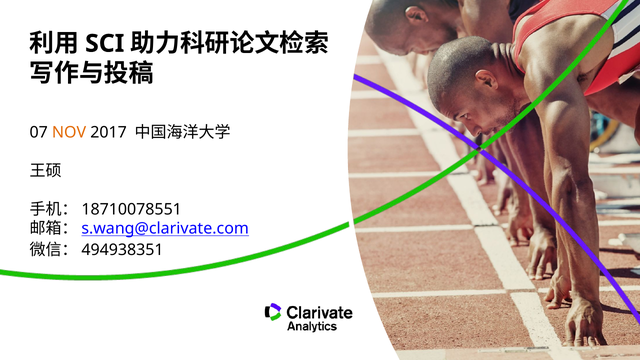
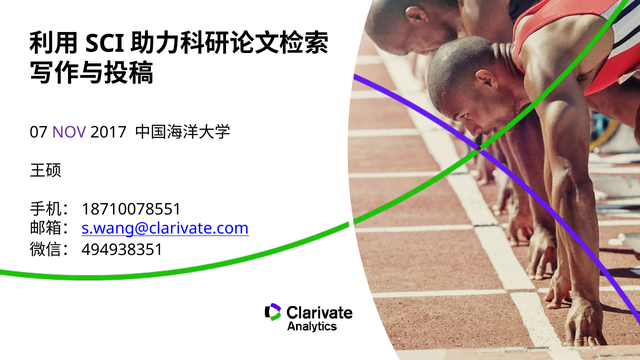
NOV colour: orange -> purple
